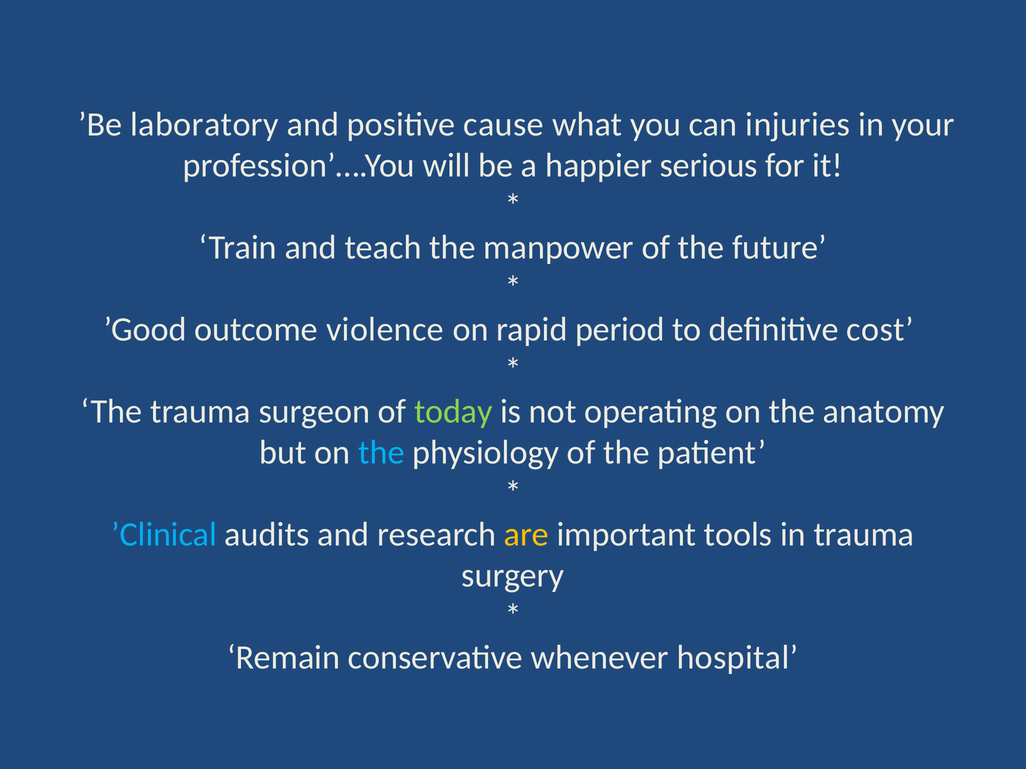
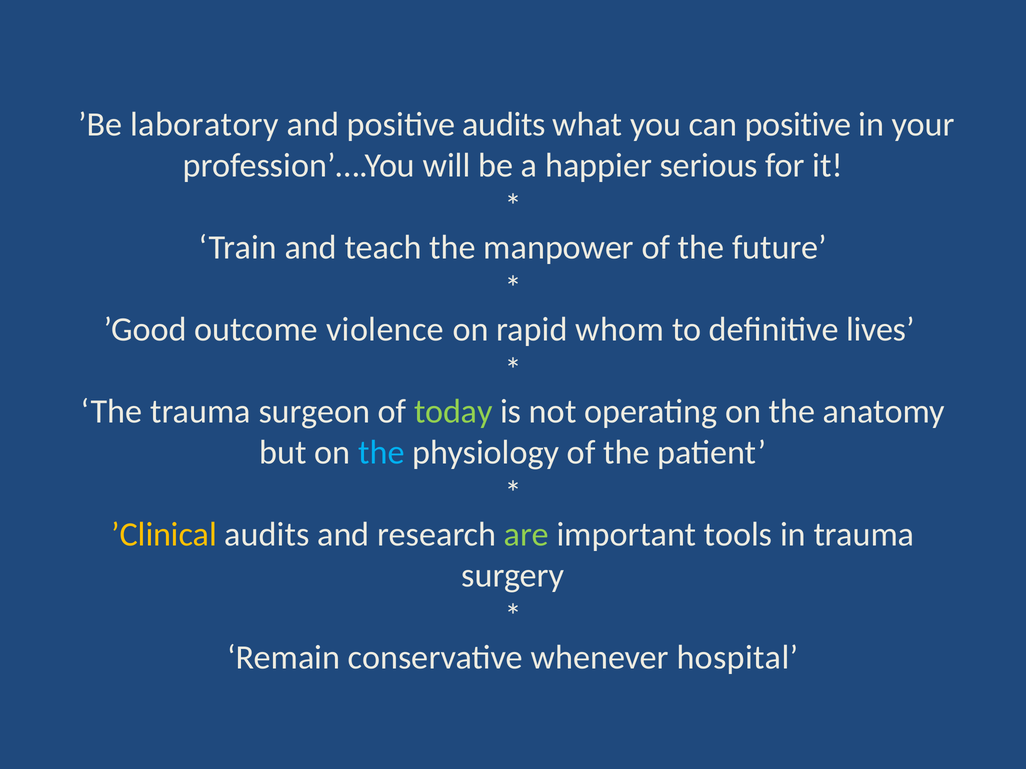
positive cause: cause -> audits
can injuries: injuries -> positive
period: period -> whom
cost: cost -> lives
’Clinical colour: light blue -> yellow
are colour: yellow -> light green
